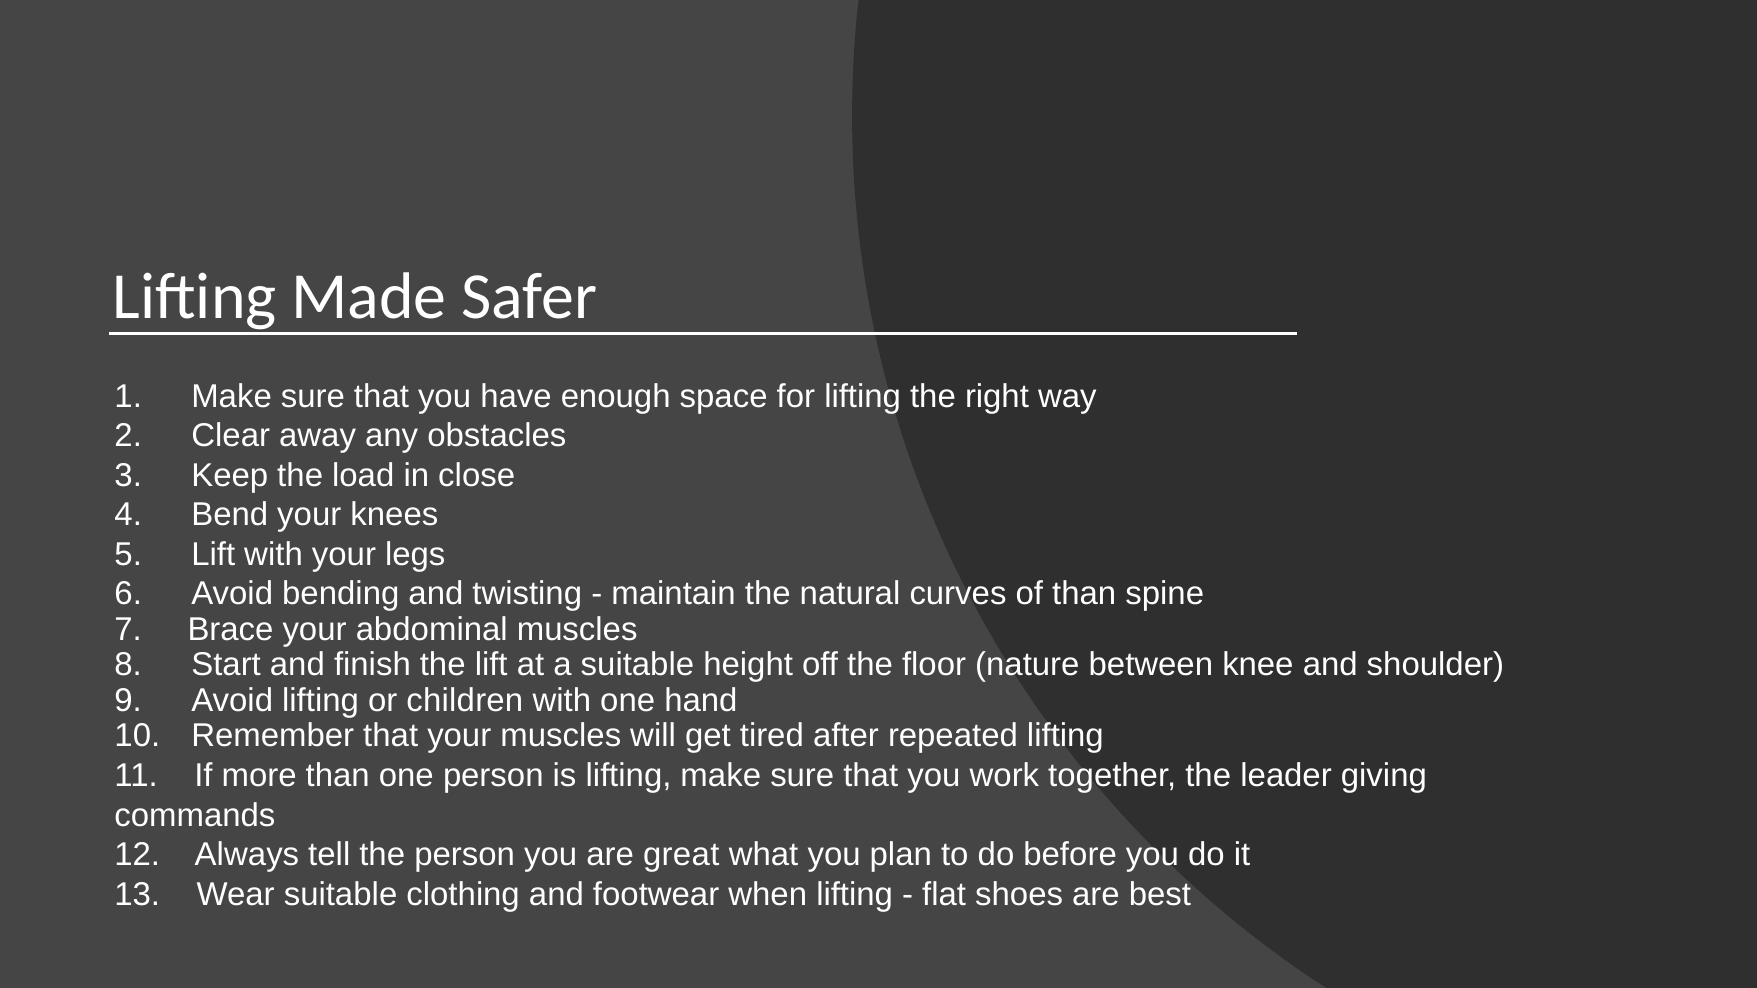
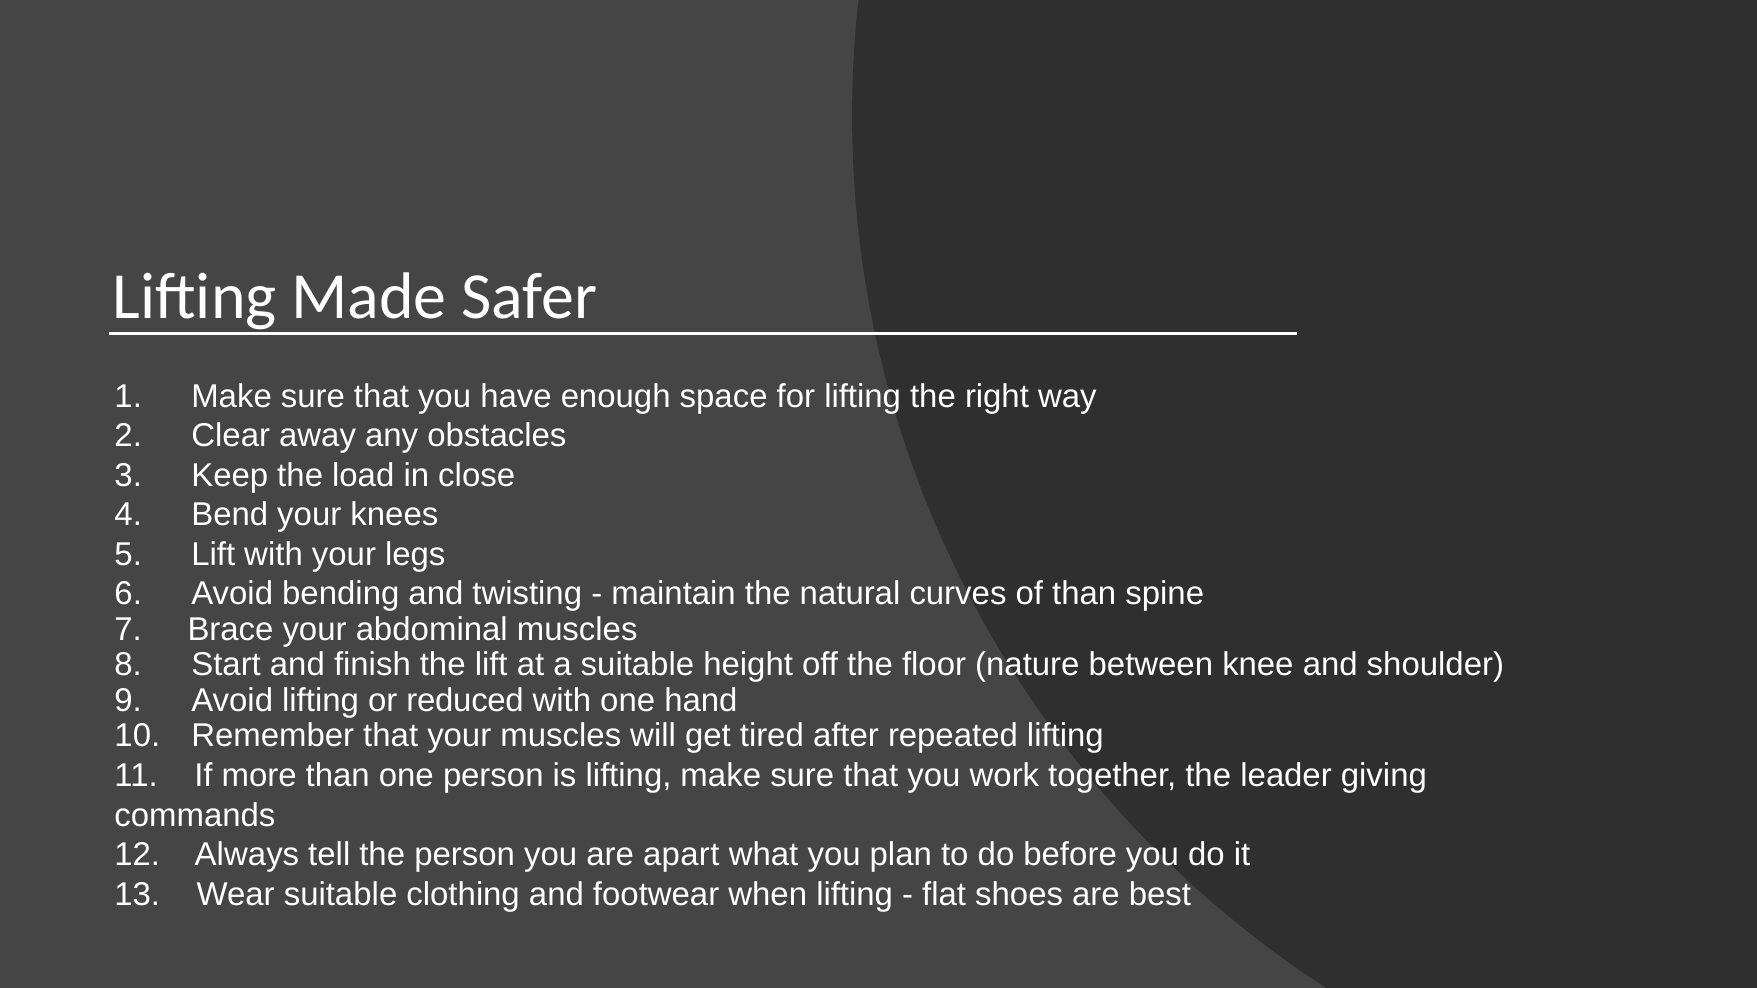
children: children -> reduced
great: great -> apart
